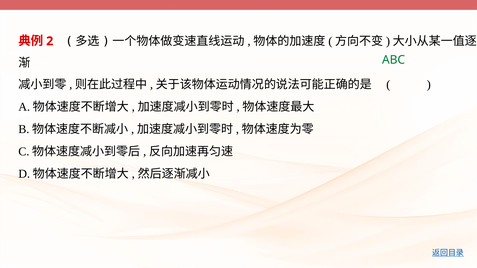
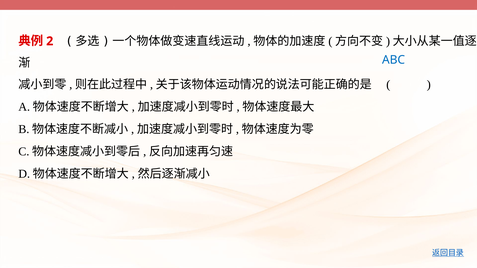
ABC colour: green -> blue
